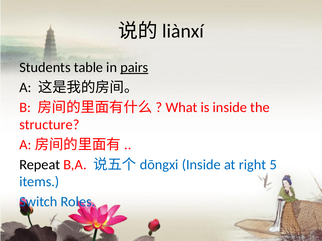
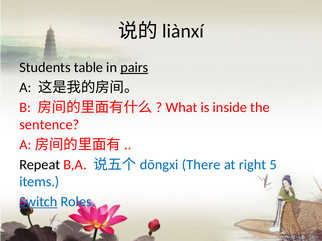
structure: structure -> sentence
Inside at (201, 165): Inside -> There
Switch underline: none -> present
